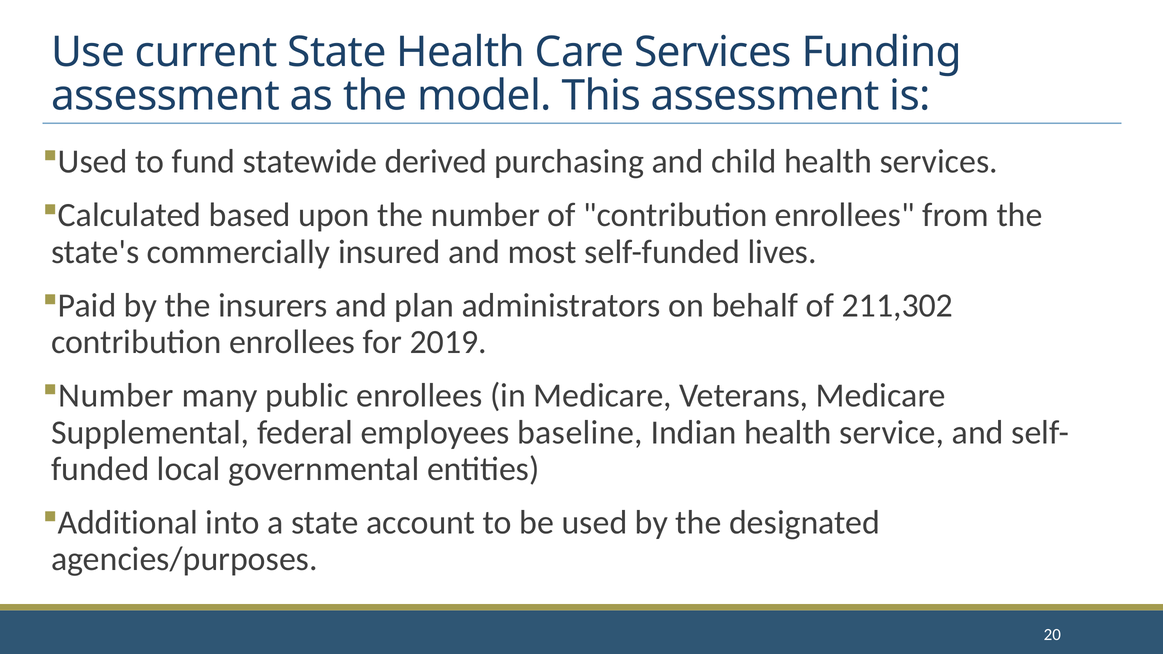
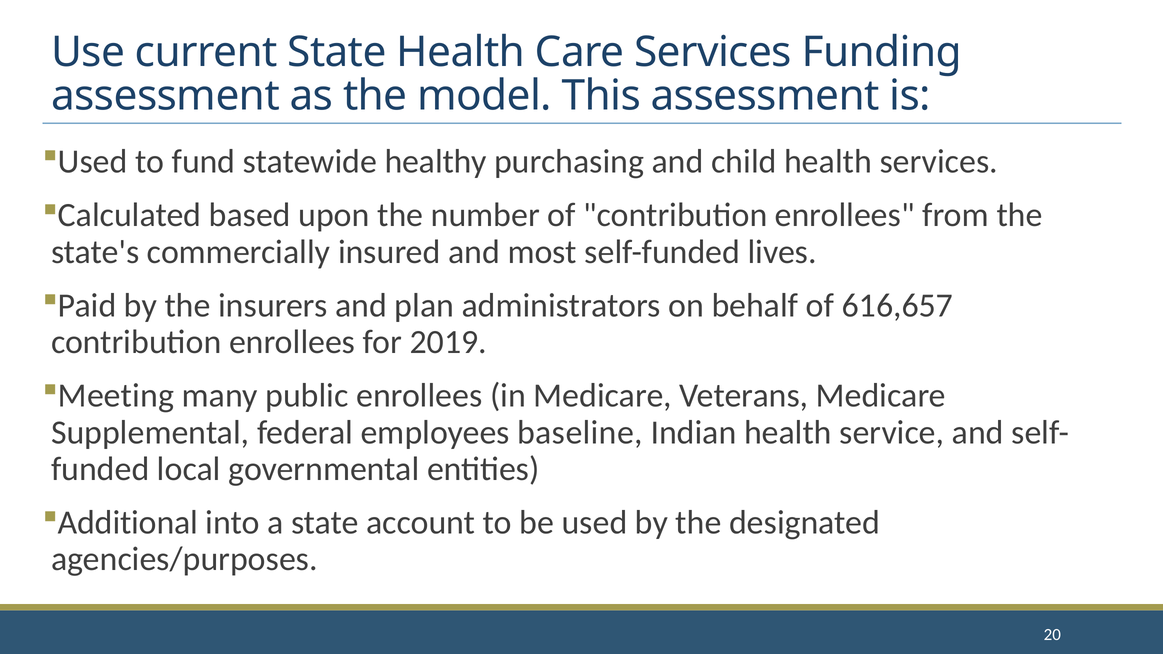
derived: derived -> healthy
211,302: 211,302 -> 616,657
Number at (116, 396): Number -> Meeting
